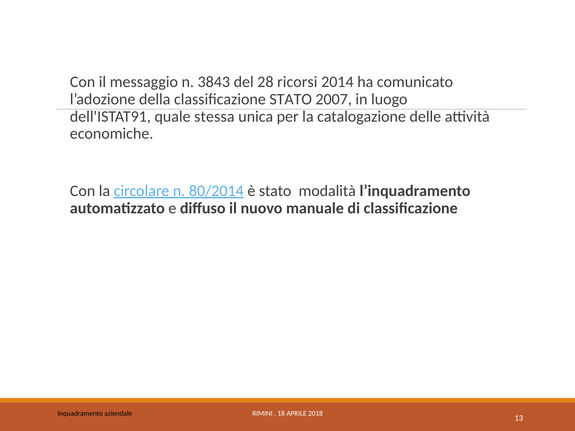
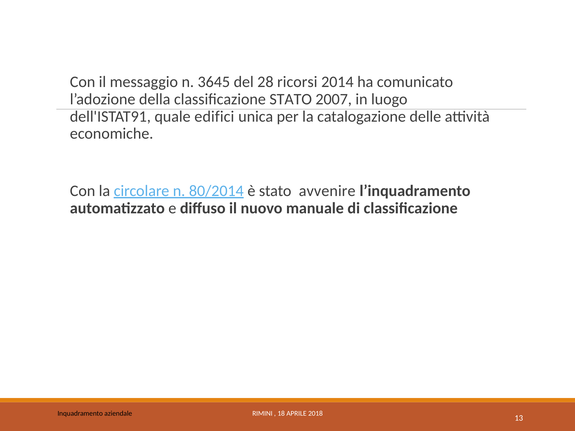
3843: 3843 -> 3645
stessa: stessa -> edifici
modalità: modalità -> avvenire
